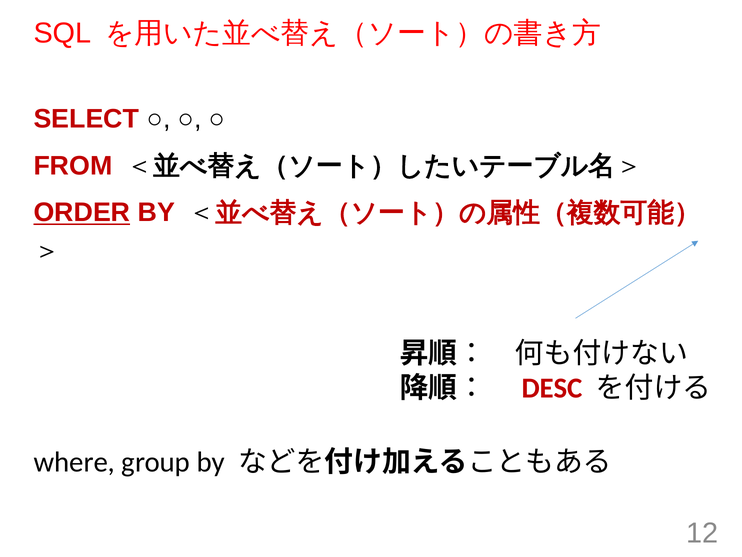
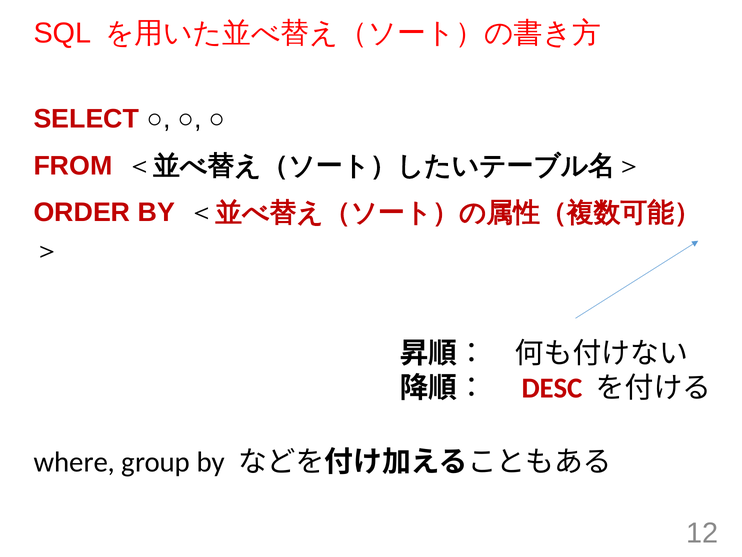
ORDER underline: present -> none
